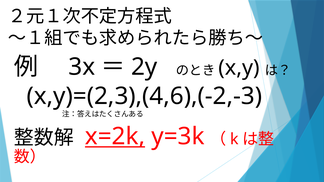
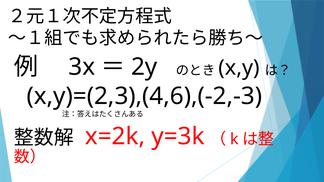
x=2k underline: present -> none
